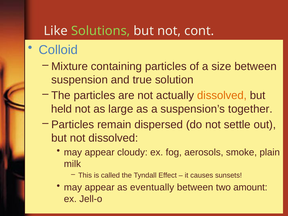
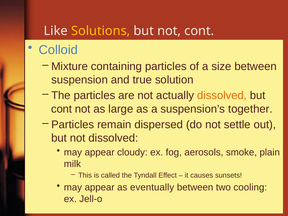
Solutions colour: light green -> yellow
held at (62, 109): held -> cont
amount: amount -> cooling
